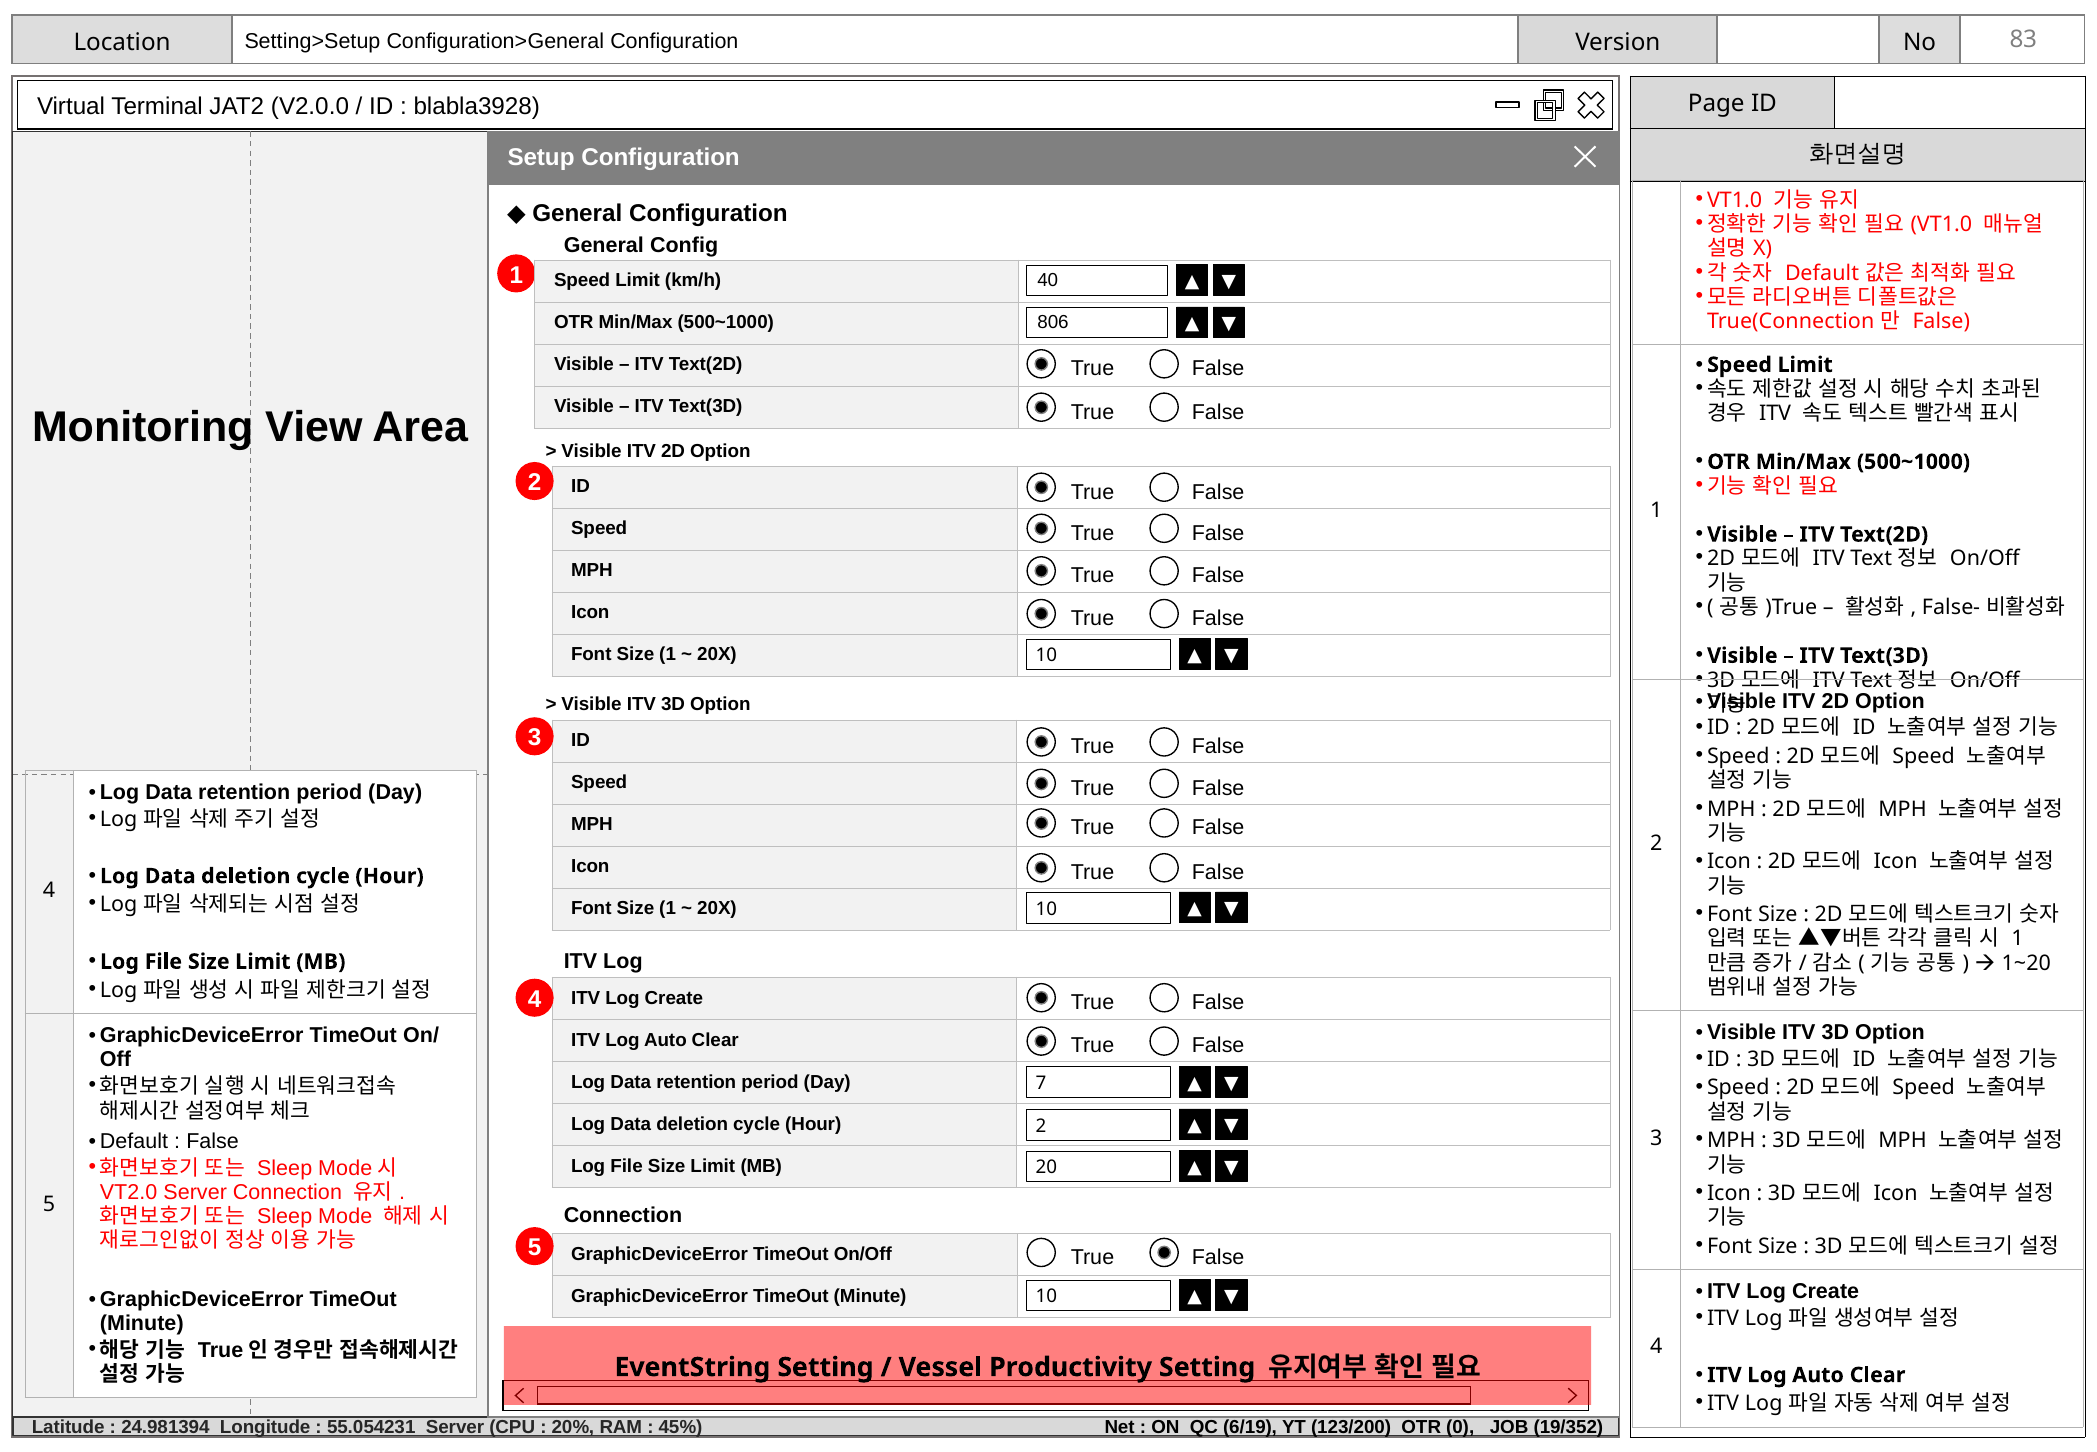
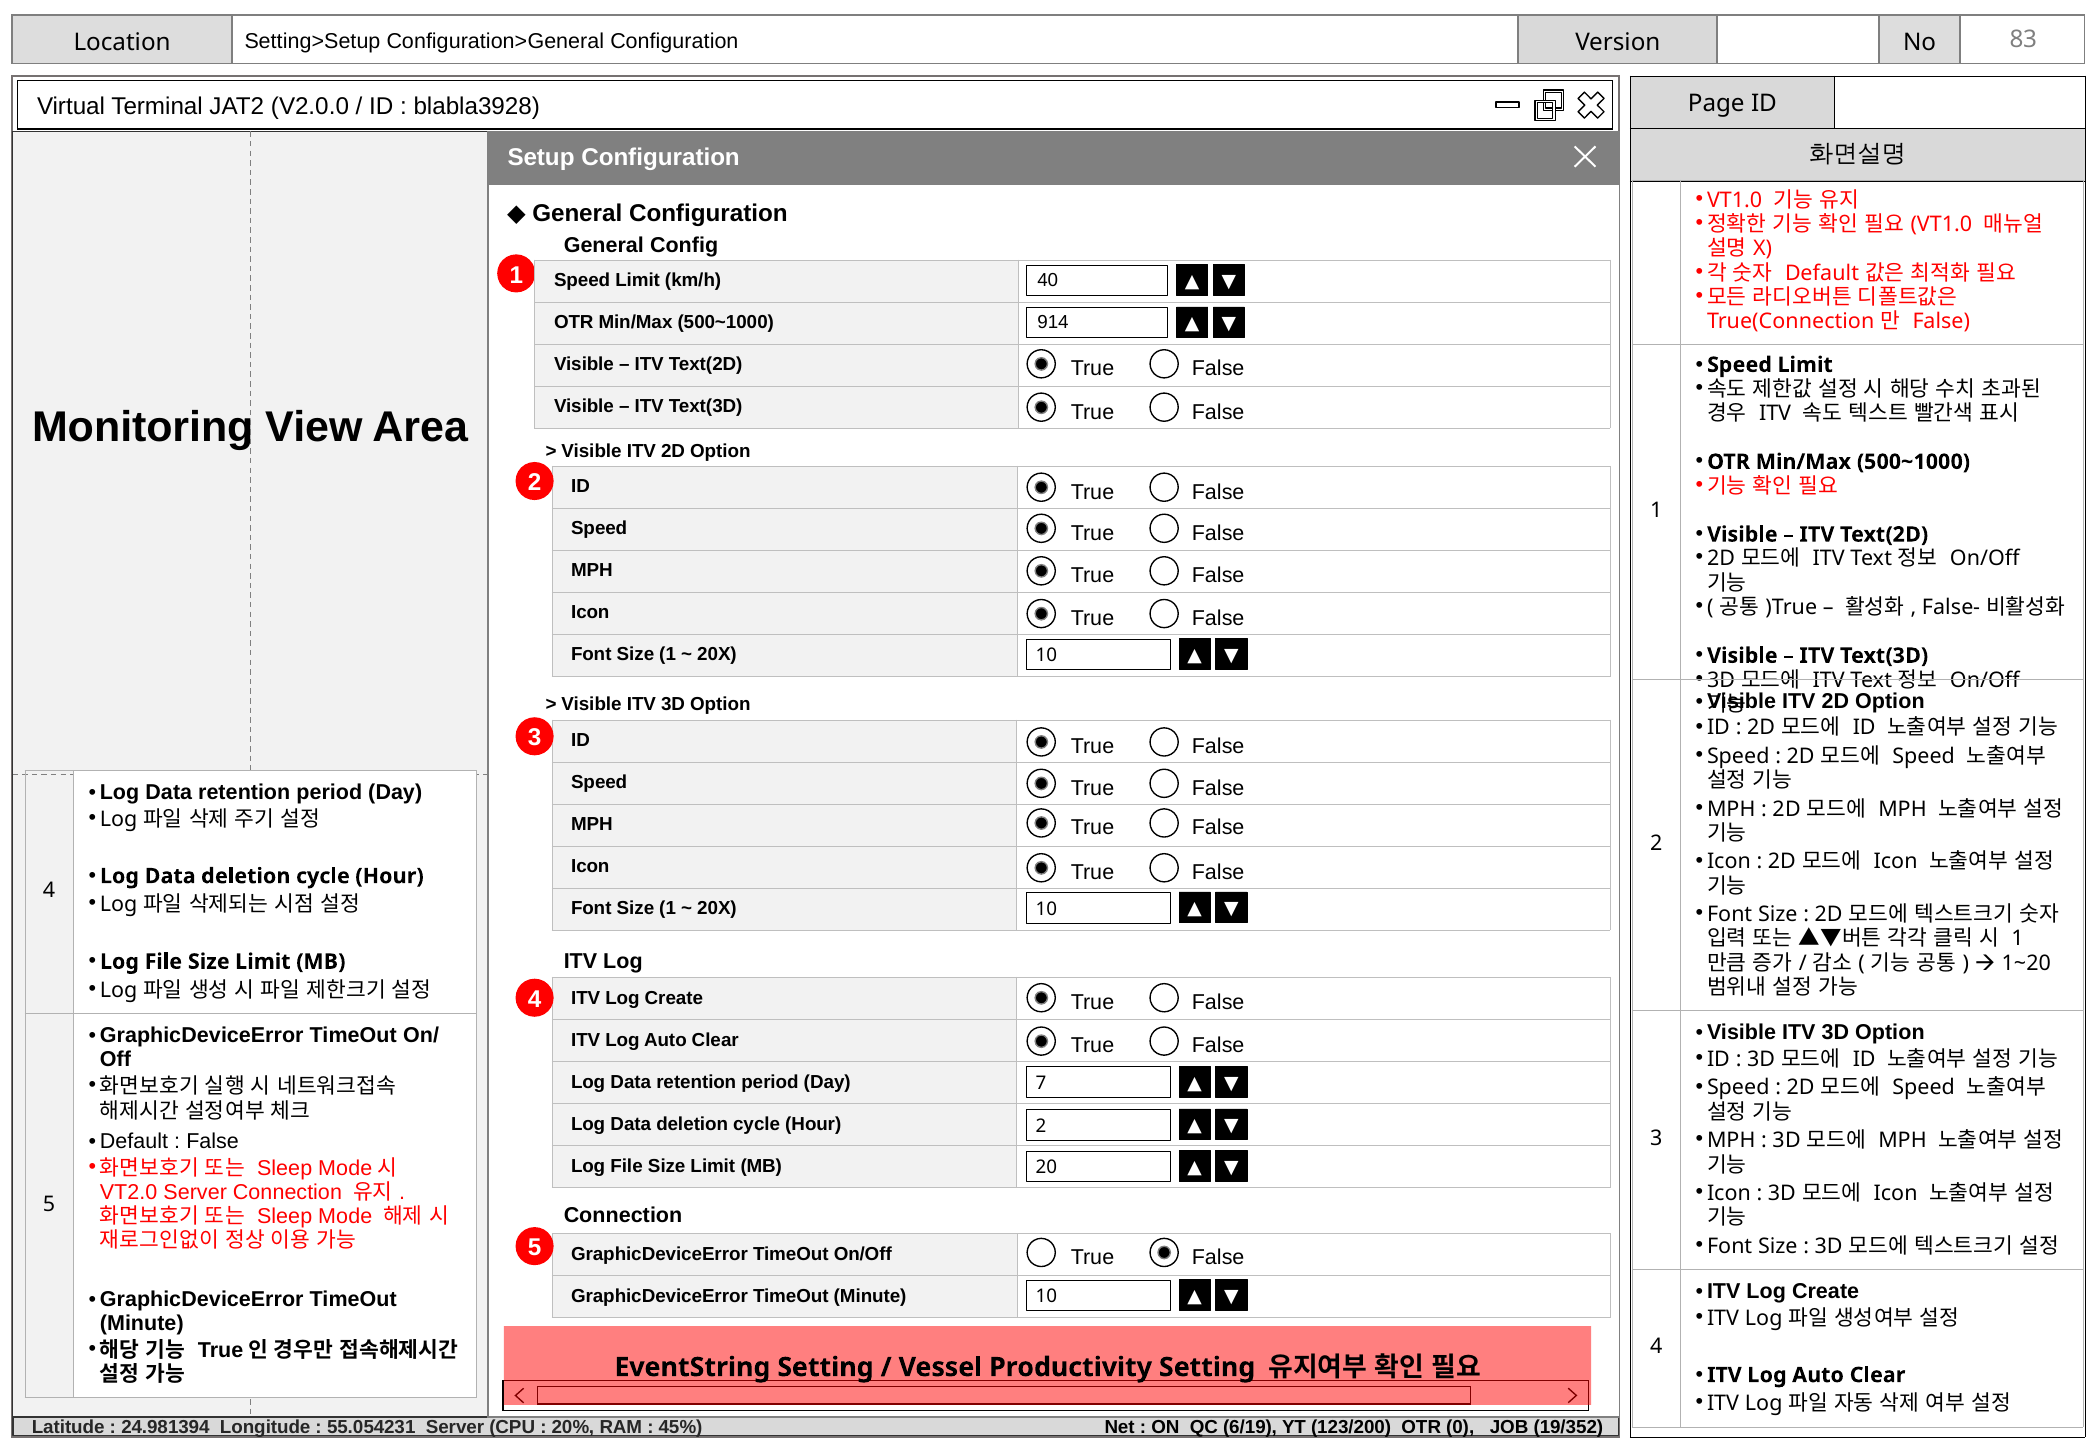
806: 806 -> 914
